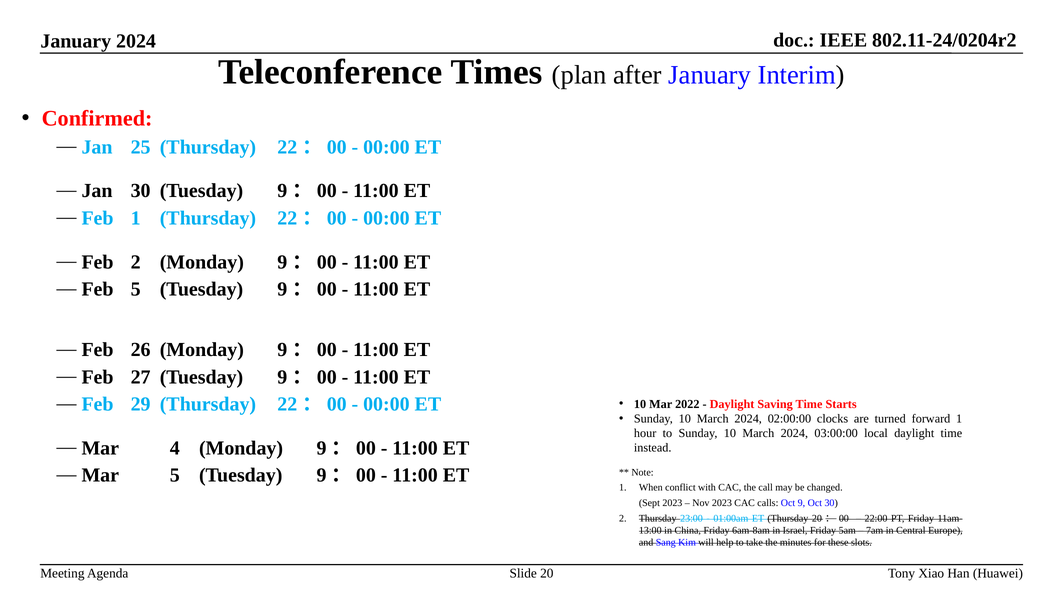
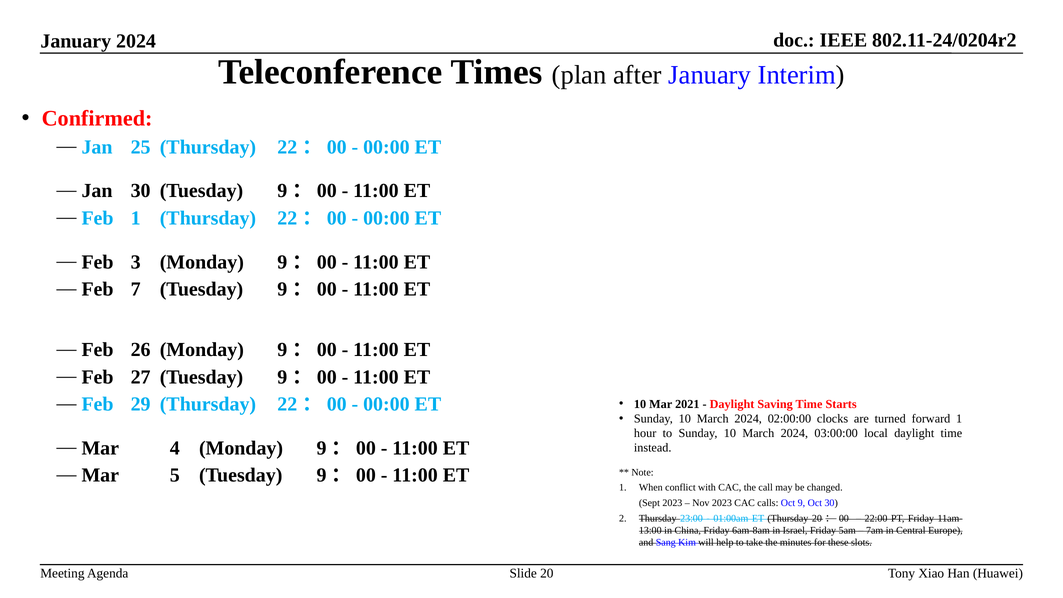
Feb 2: 2 -> 3
Feb 5: 5 -> 7
2022: 2022 -> 2021
